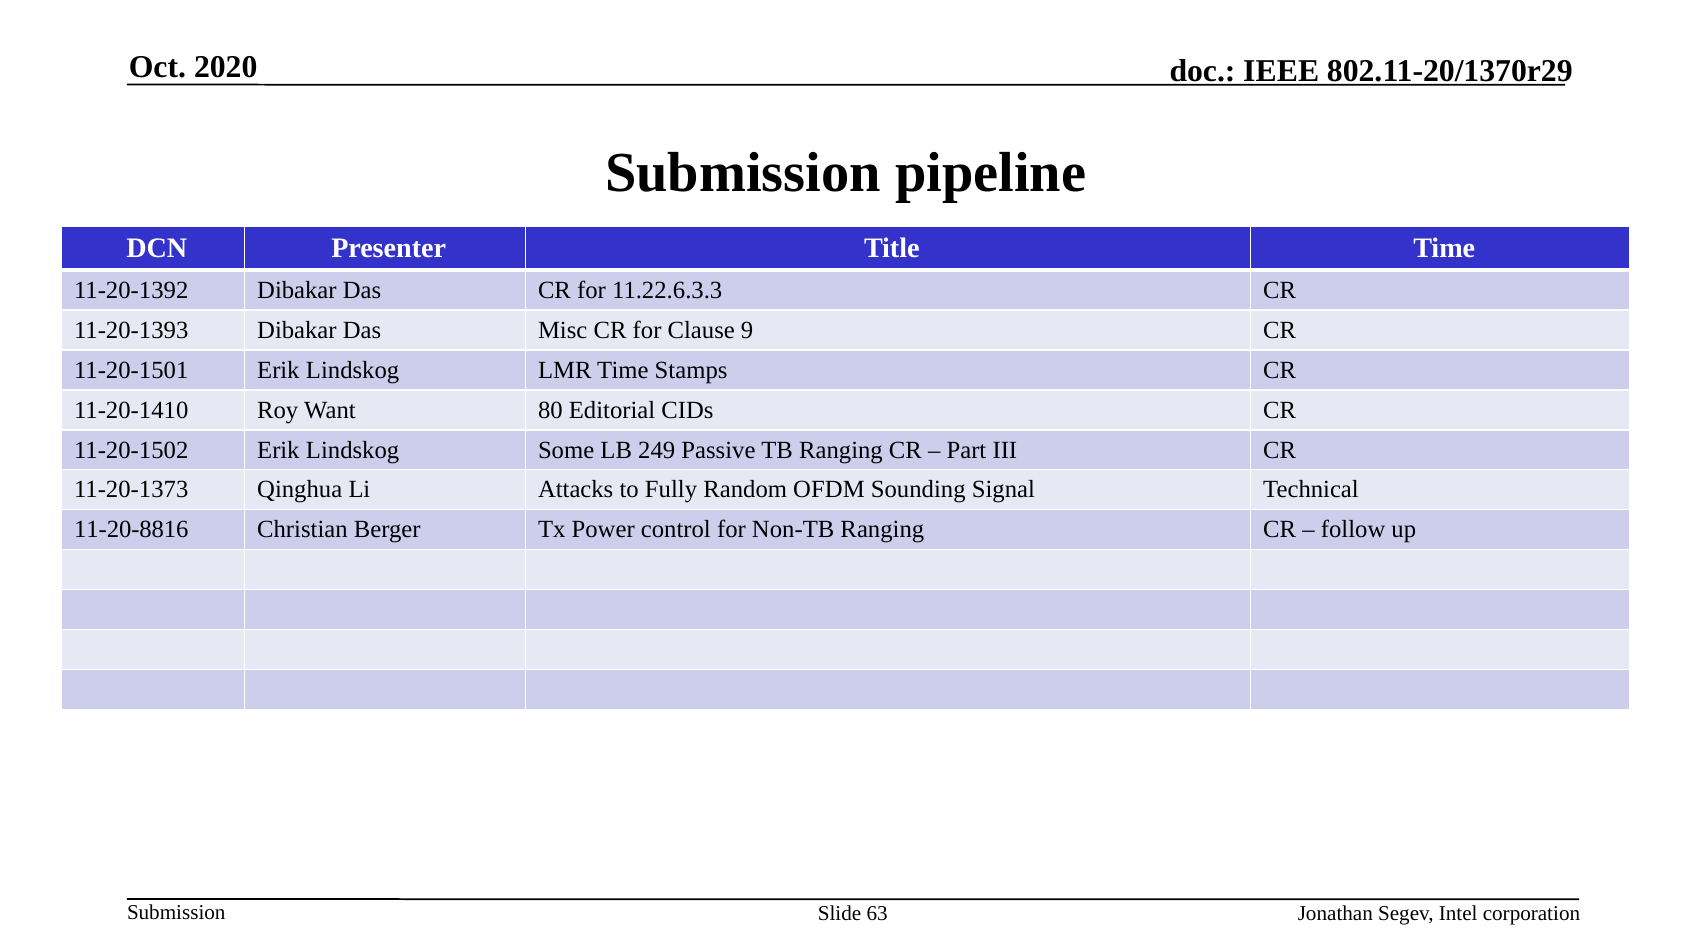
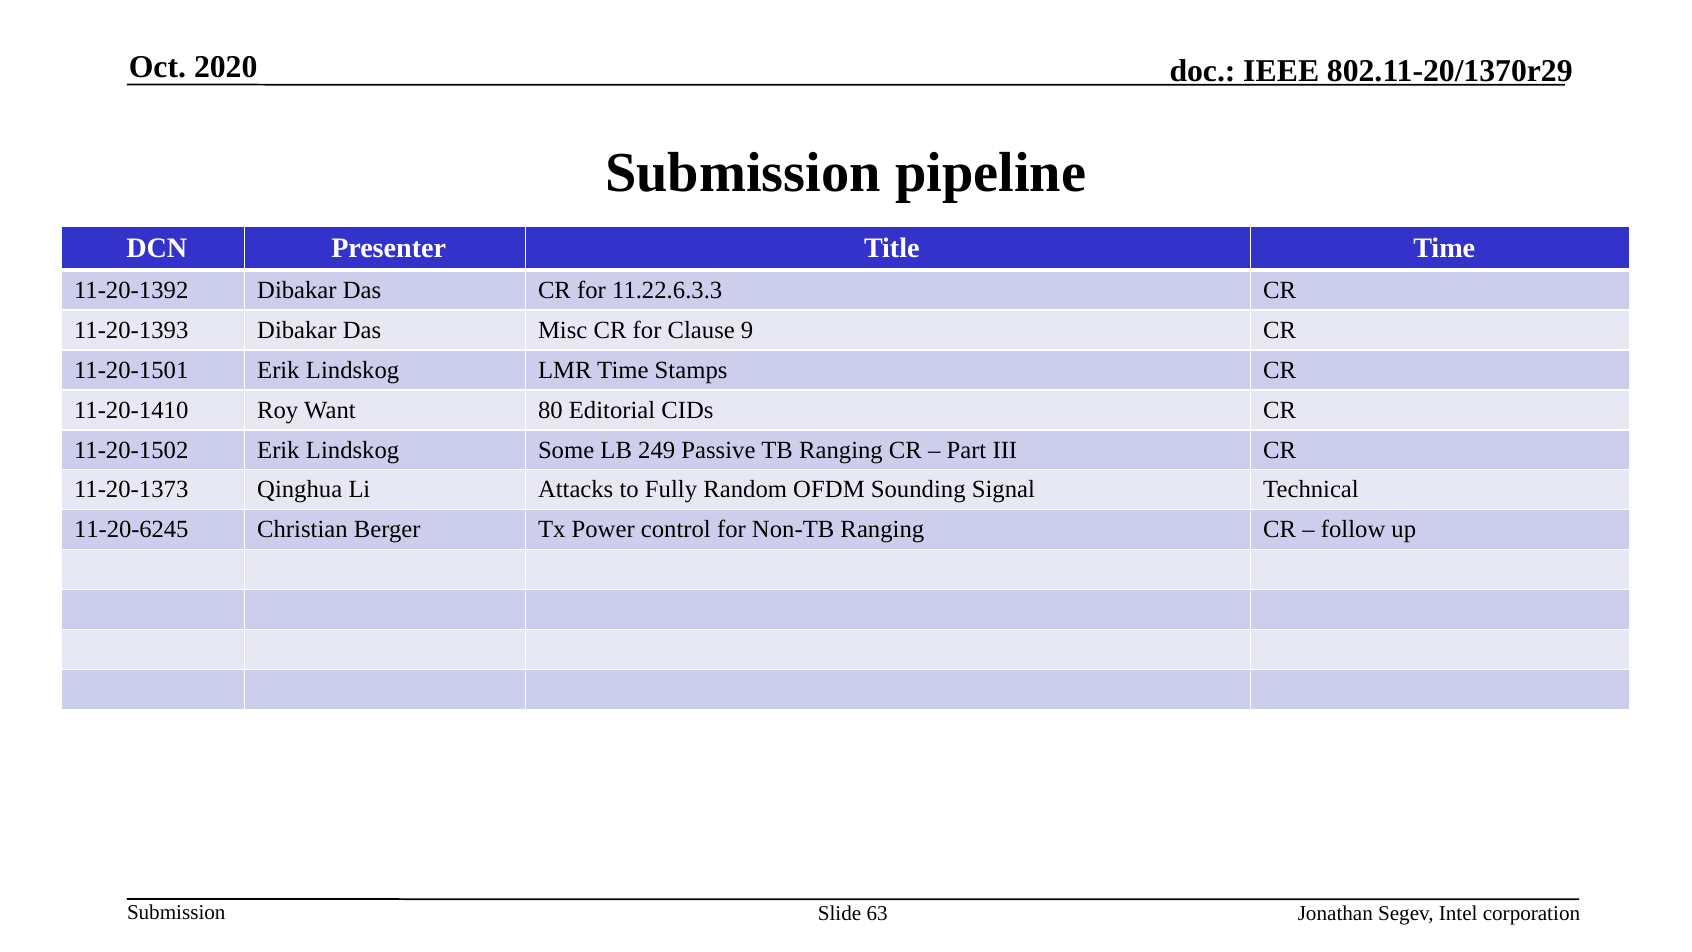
11-20-8816: 11-20-8816 -> 11-20-6245
